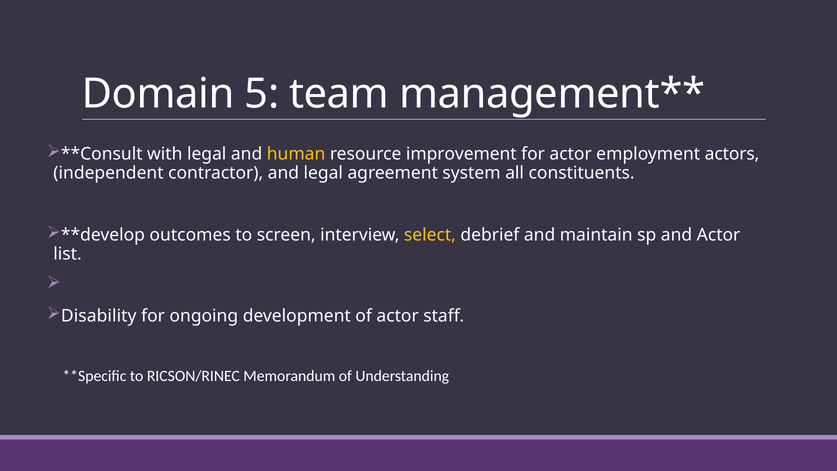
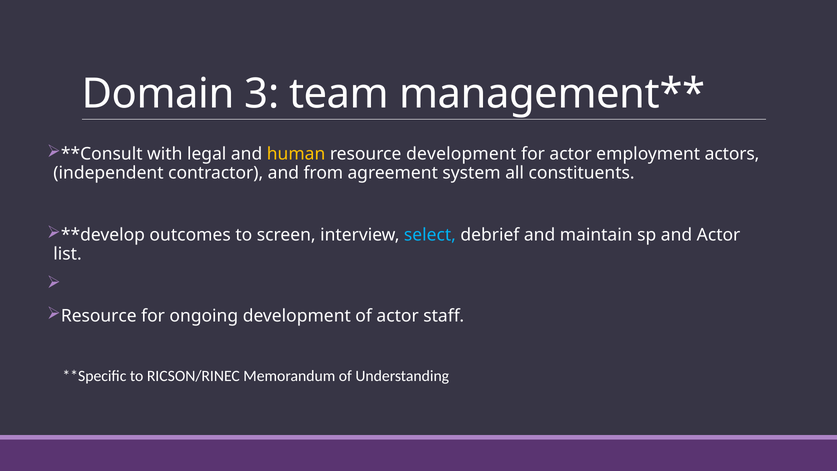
5: 5 -> 3
resource improvement: improvement -> development
and legal: legal -> from
select colour: yellow -> light blue
Disability at (99, 316): Disability -> Resource
